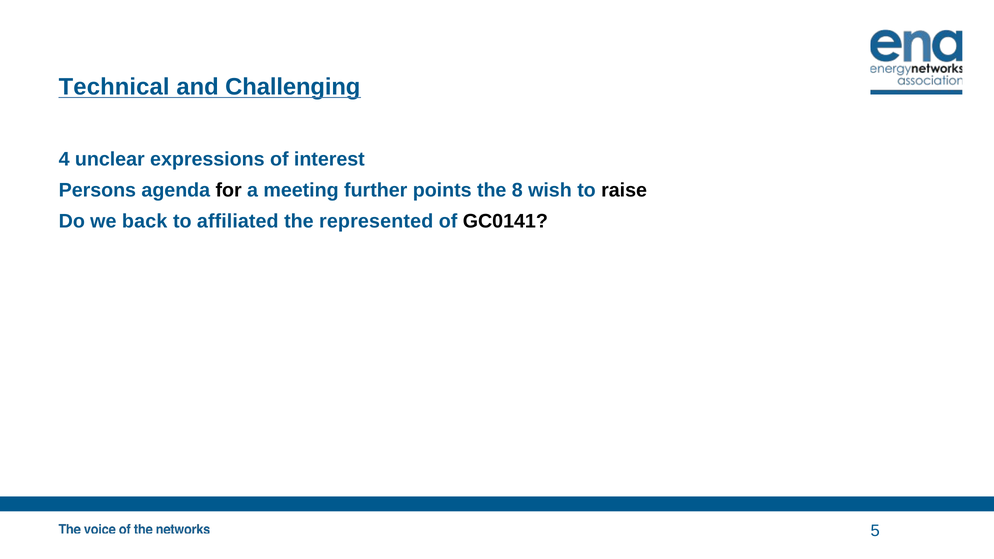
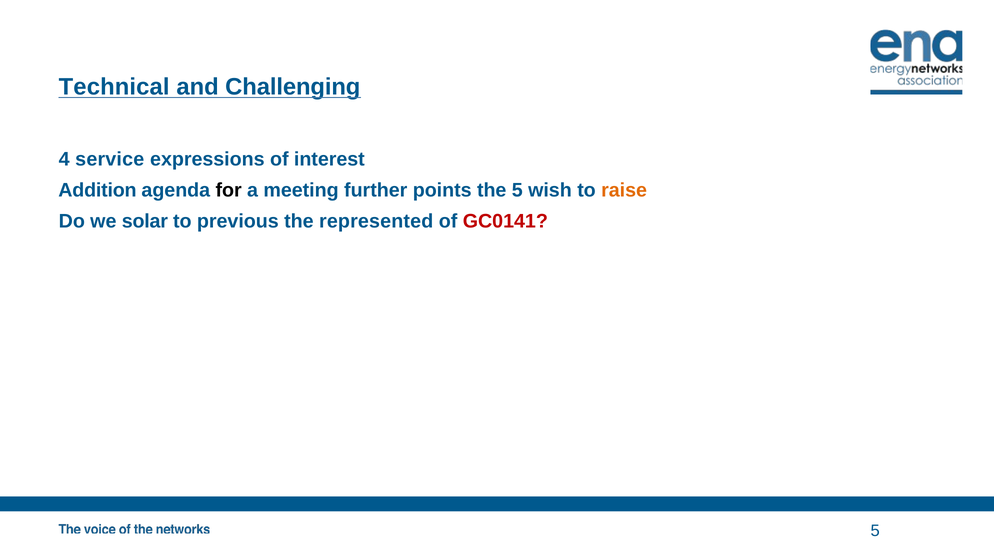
unclear: unclear -> service
Persons: Persons -> Addition
the 8: 8 -> 5
raise colour: black -> orange
back: back -> solar
affiliated: affiliated -> previous
GC0141 colour: black -> red
